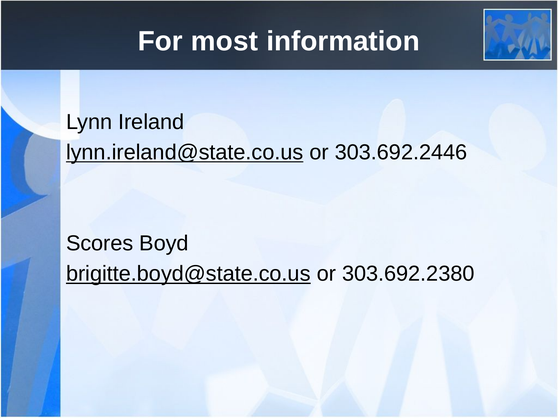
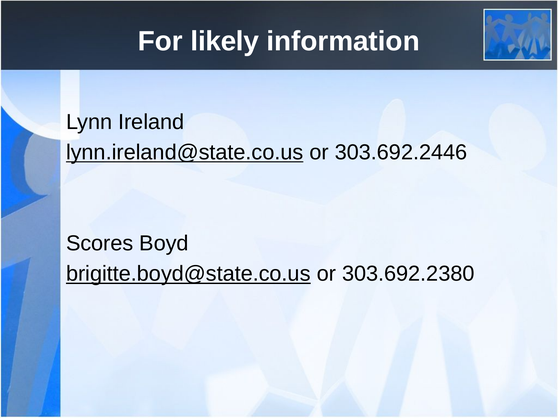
most: most -> likely
